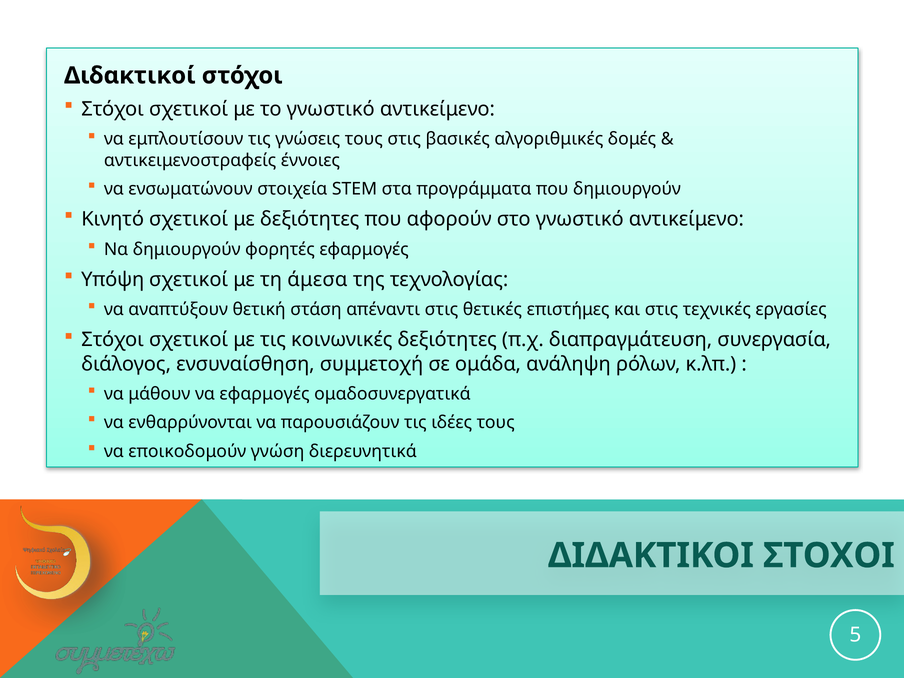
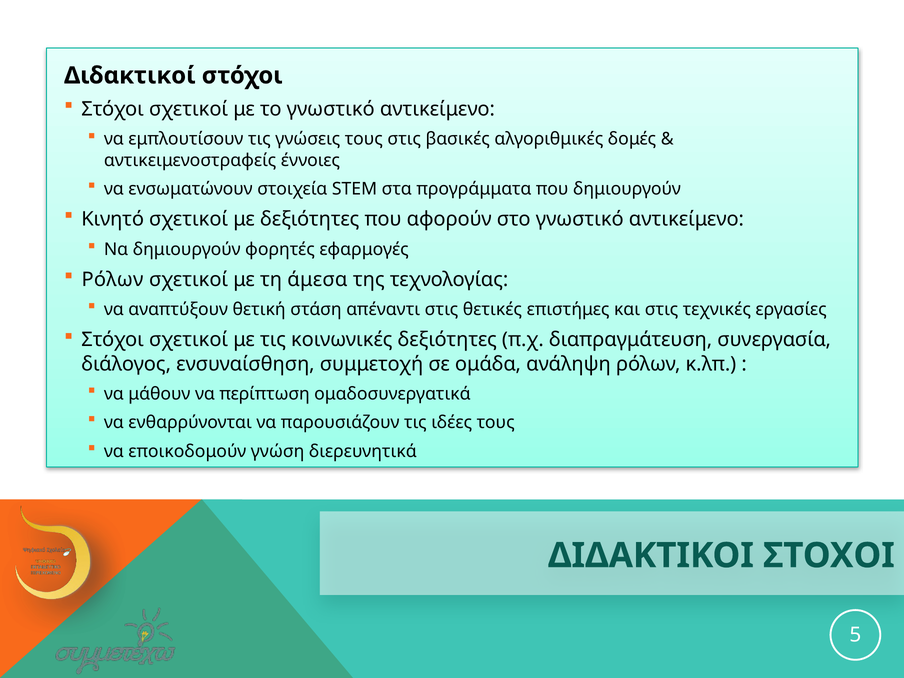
Υπόψη at (113, 280): Υπόψη -> Ρόλων
να εφαρμογές: εφαρμογές -> περίπτωση
